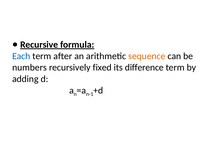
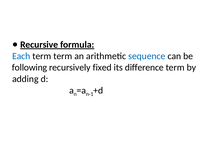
term after: after -> term
sequence colour: orange -> blue
numbers: numbers -> following
